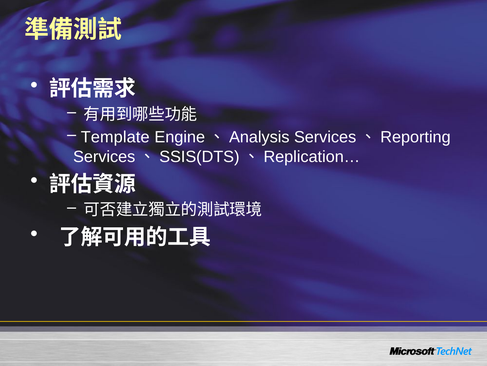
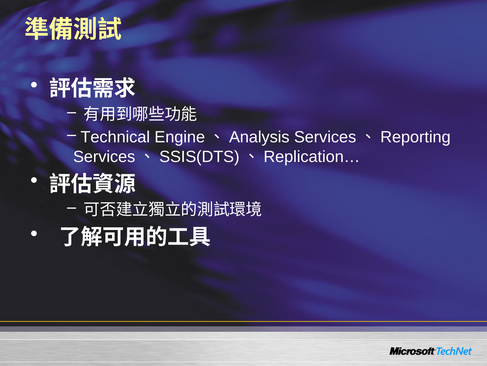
Template: Template -> Technical
